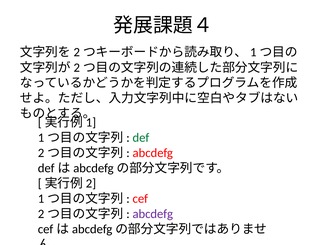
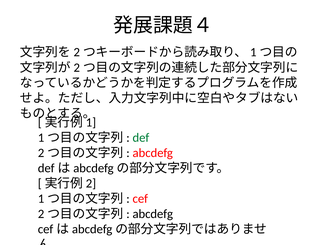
abcdefg at (153, 213) colour: purple -> black
